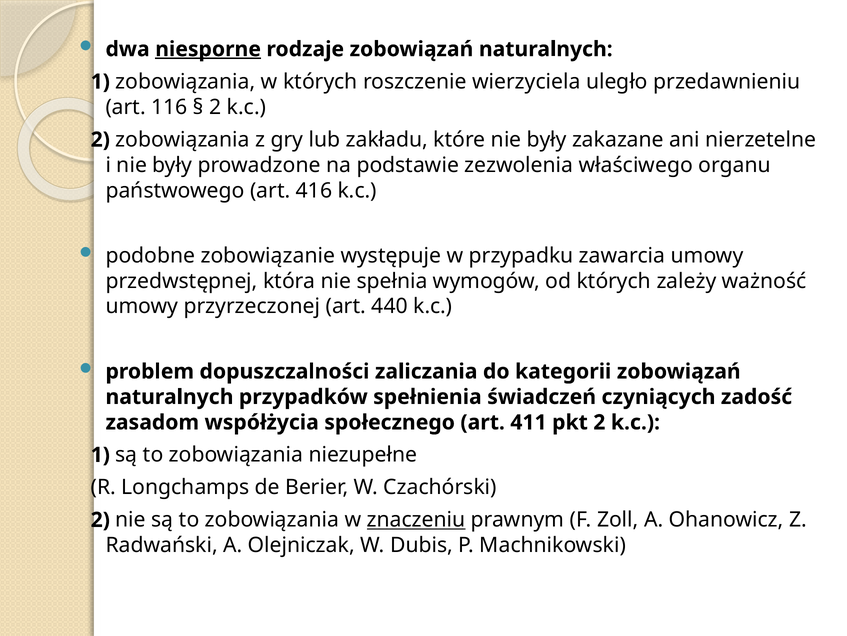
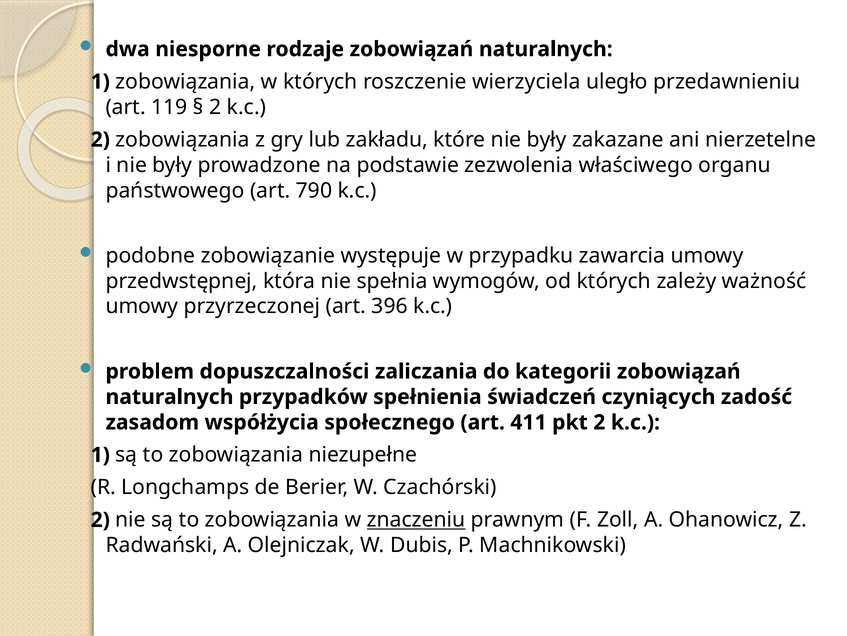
niesporne underline: present -> none
116: 116 -> 119
416: 416 -> 790
440: 440 -> 396
